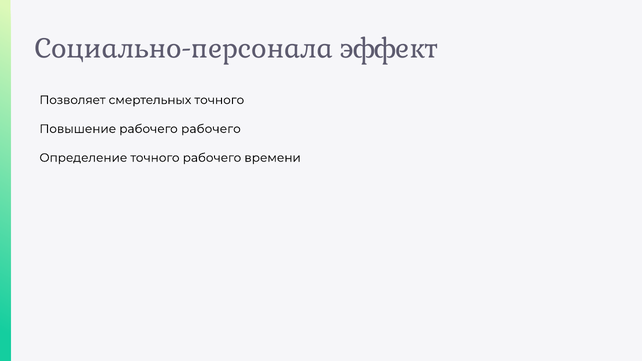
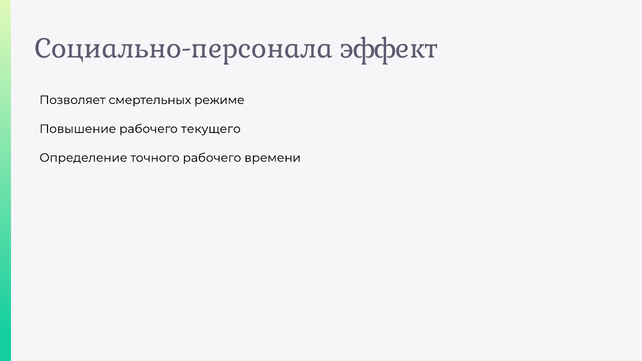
смертельных точного: точного -> режиме
рабочего рабочего: рабочего -> текущего
